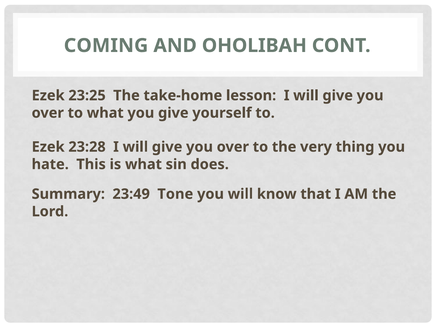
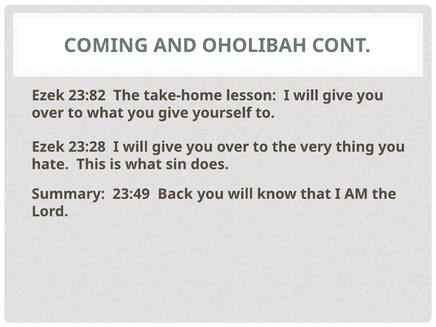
23:25: 23:25 -> 23:82
Tone: Tone -> Back
